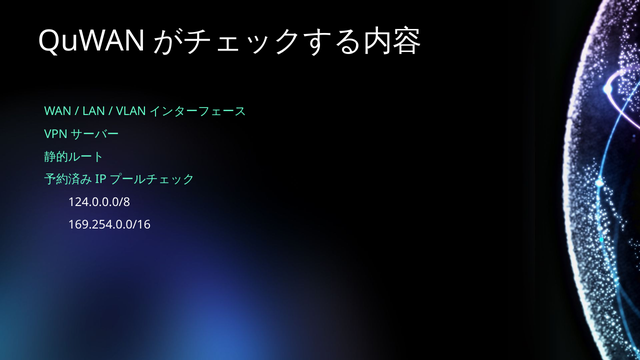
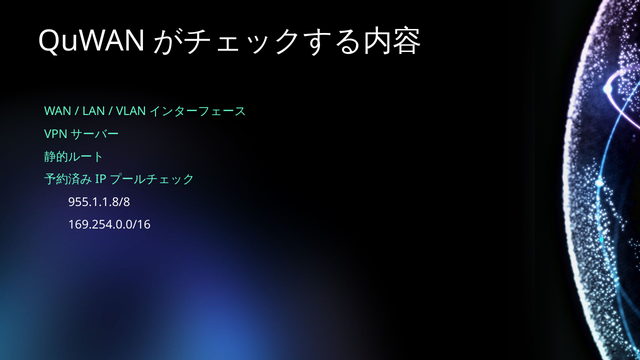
124.0.0.0/8: 124.0.0.0/8 -> 955.1.1.8/8
